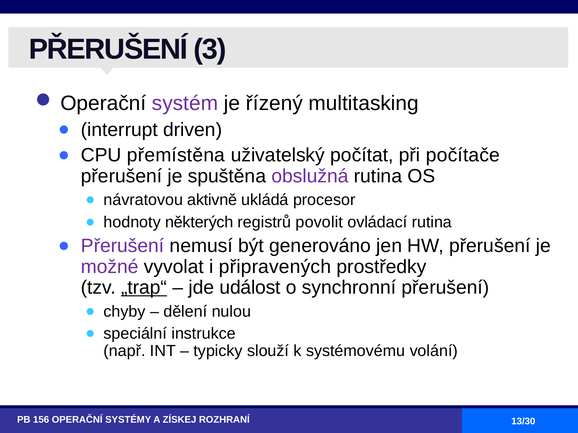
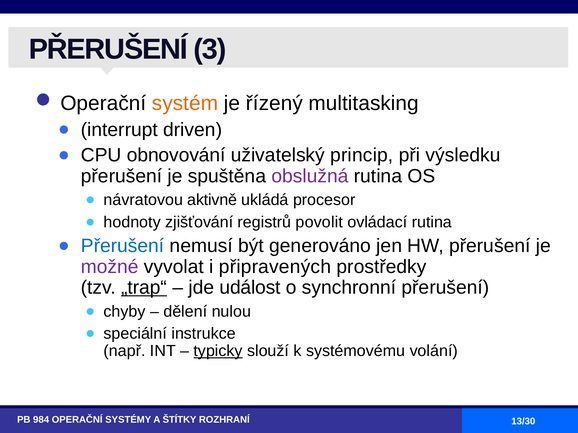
systém colour: purple -> orange
přemístěna: přemístěna -> obnovování
počítat: počítat -> princip
počítače: počítače -> výsledku
některých: některých -> zjišťování
Přerušení at (123, 246) colour: purple -> blue
typicky underline: none -> present
156: 156 -> 984
ZÍSKEJ: ZÍSKEJ -> ŠTÍTKY
